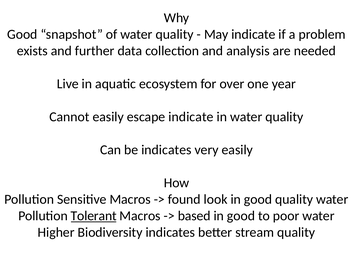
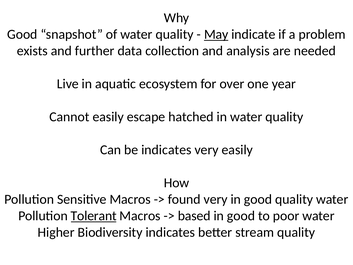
May underline: none -> present
escape indicate: indicate -> hatched
found look: look -> very
